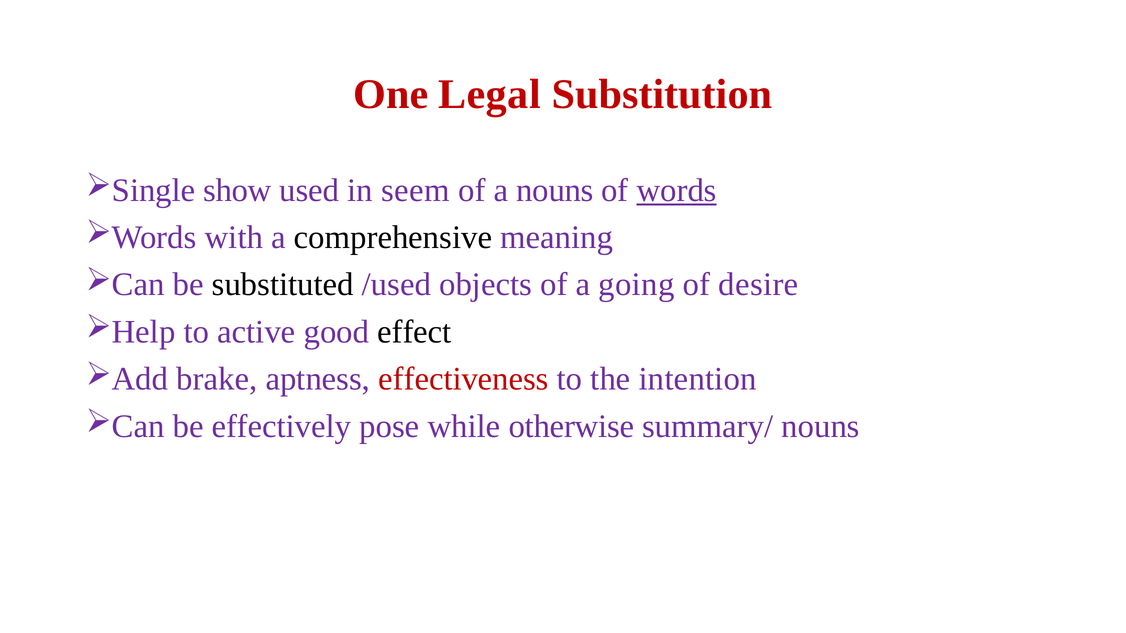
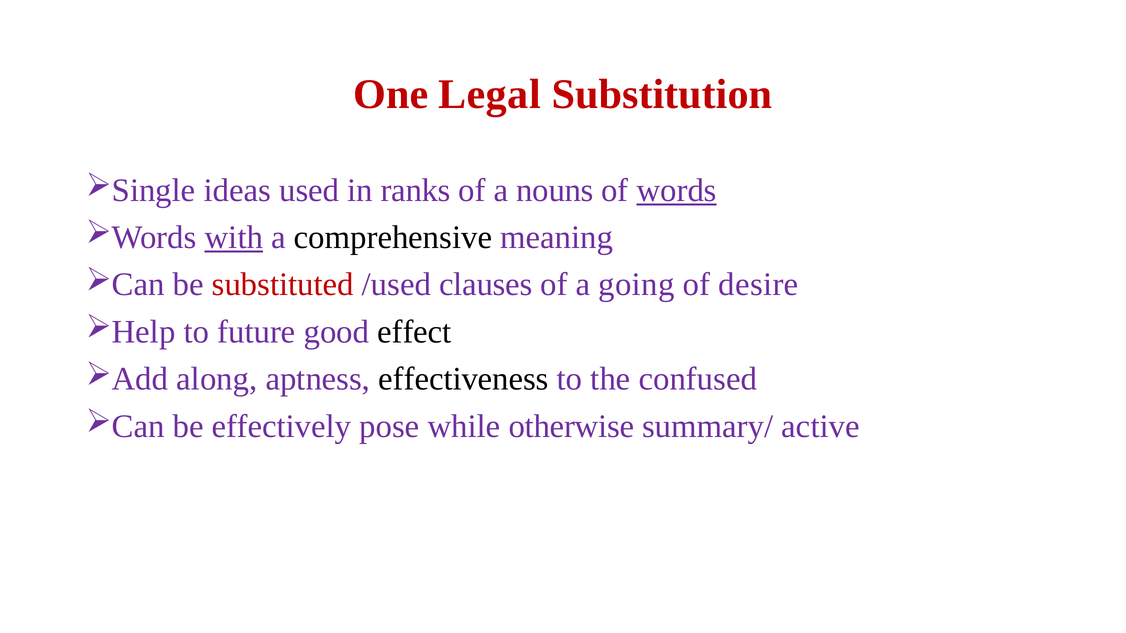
show: show -> ideas
seem: seem -> ranks
with underline: none -> present
substituted colour: black -> red
objects: objects -> clauses
active: active -> future
brake: brake -> along
effectiveness colour: red -> black
intention: intention -> confused
summary/ nouns: nouns -> active
